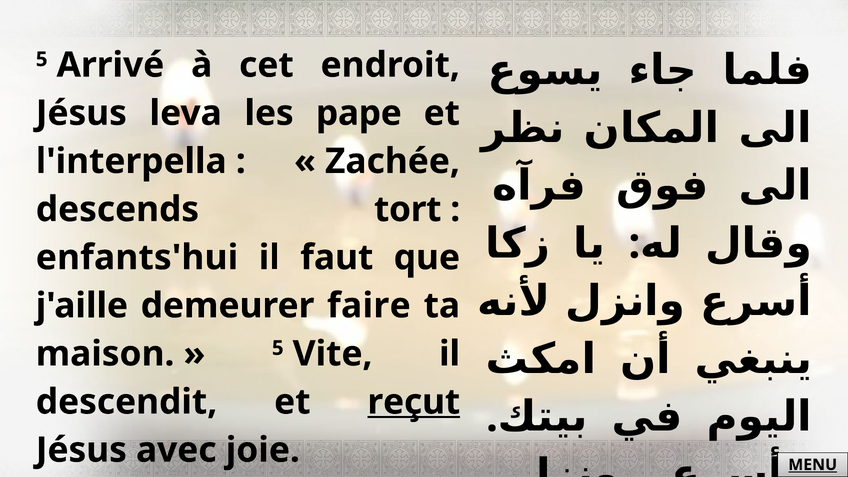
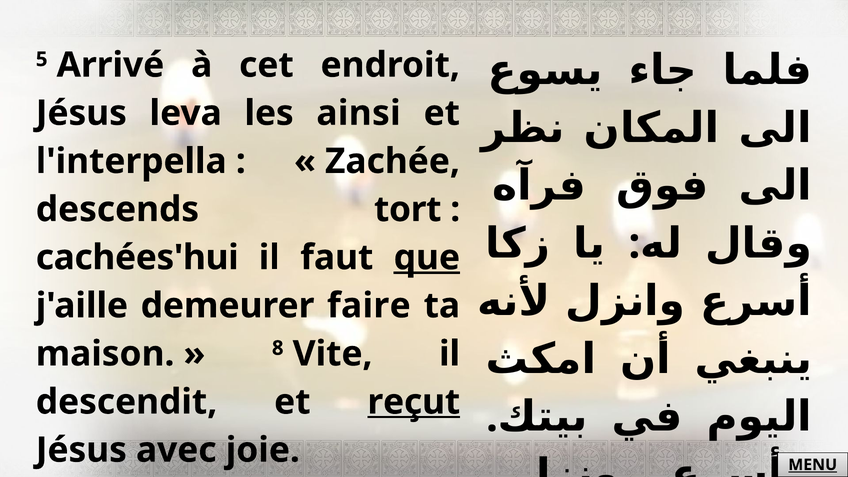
pape: pape -> ainsi
enfants'hui: enfants'hui -> cachées'hui
que underline: none -> present
5 at (278, 348): 5 -> 8
